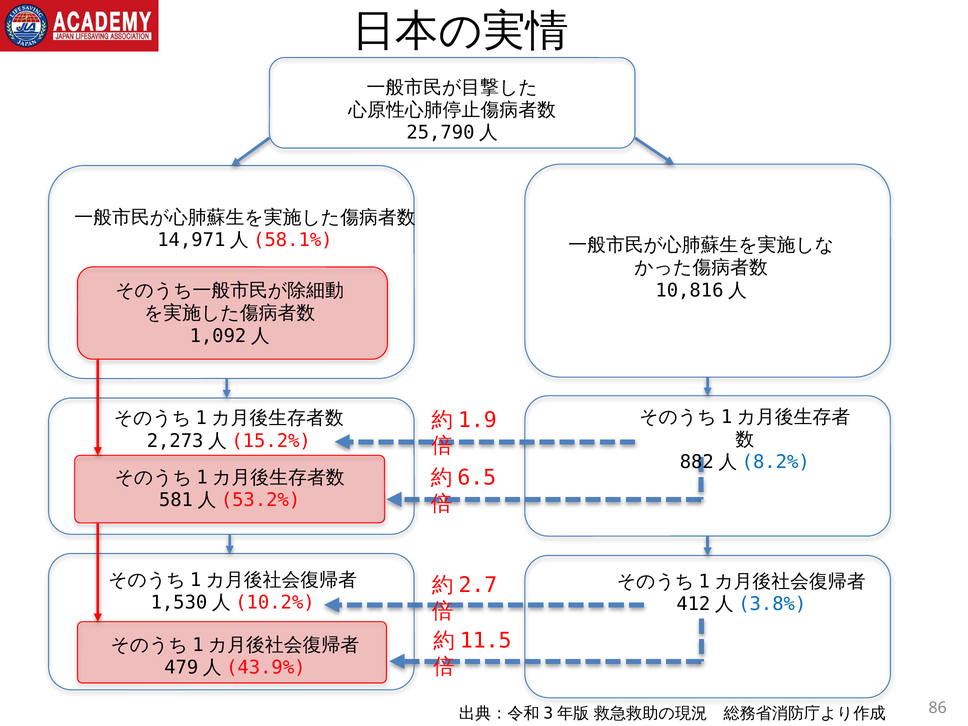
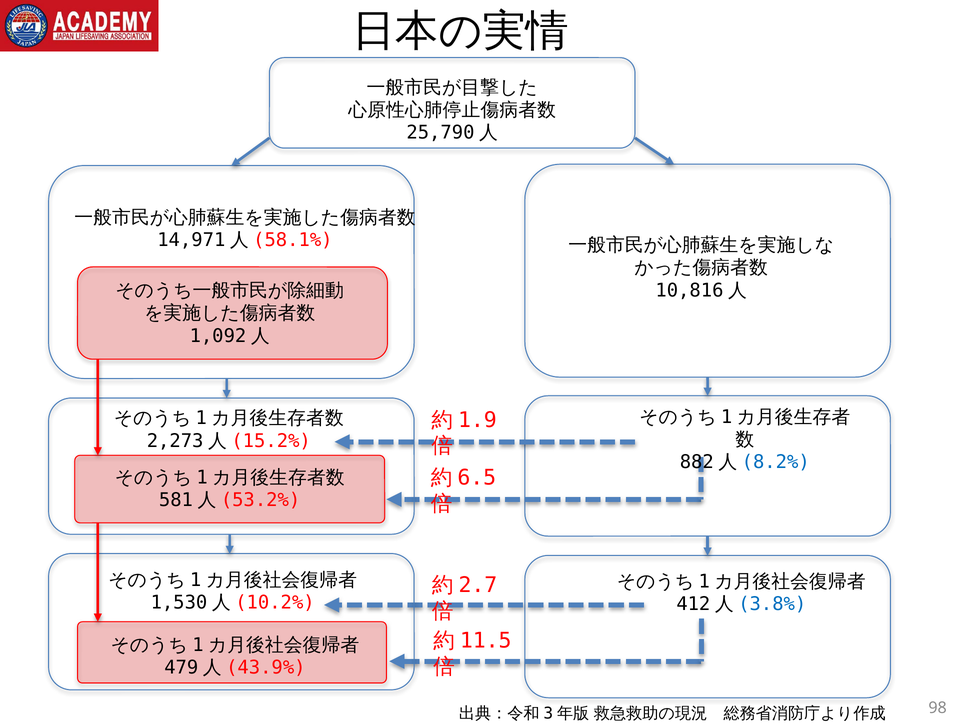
86: 86 -> 98
